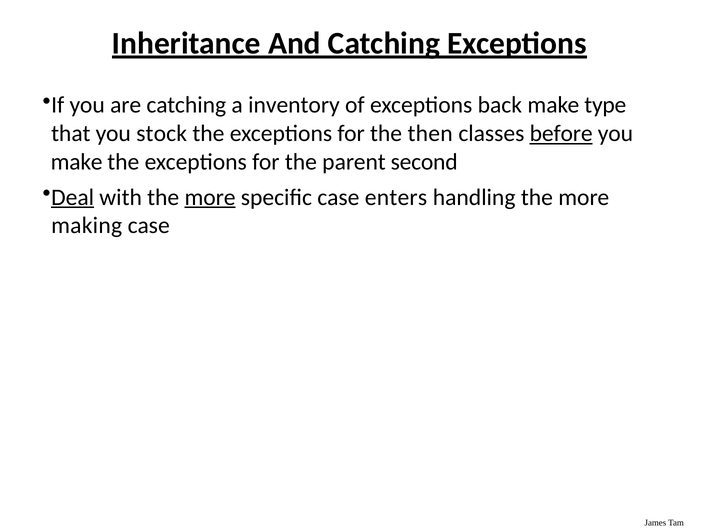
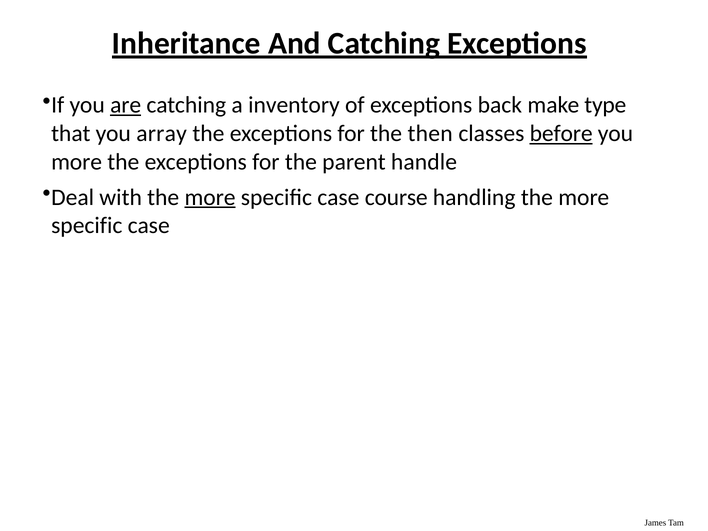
are underline: none -> present
stock: stock -> array
make at (77, 162): make -> more
second: second -> handle
Deal underline: present -> none
enters: enters -> course
making at (87, 226): making -> specific
